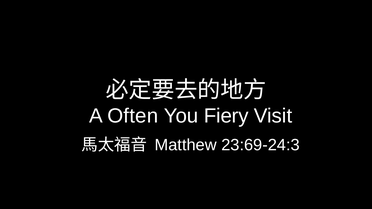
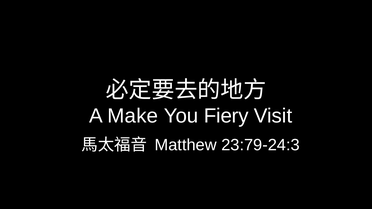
Often: Often -> Make
23:69-24:3: 23:69-24:3 -> 23:79-24:3
